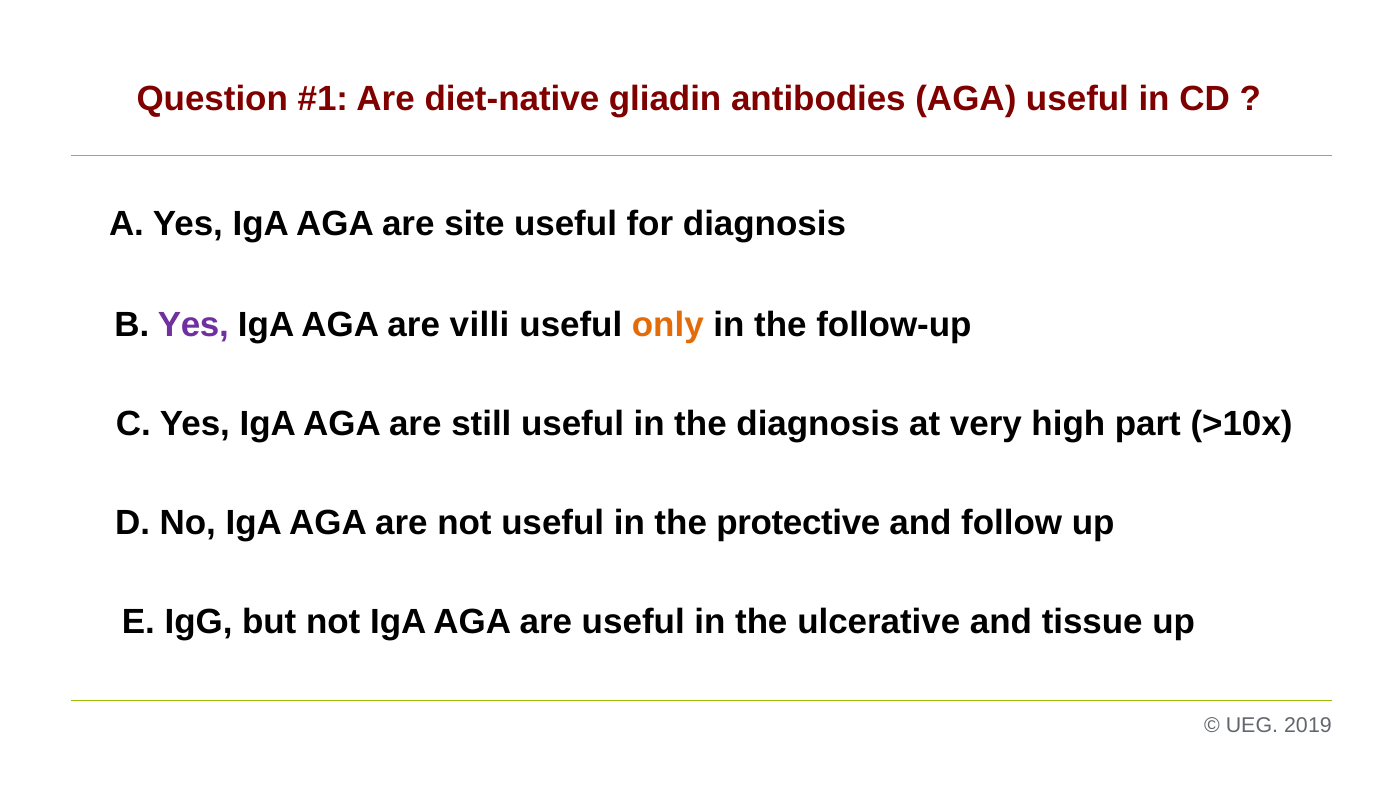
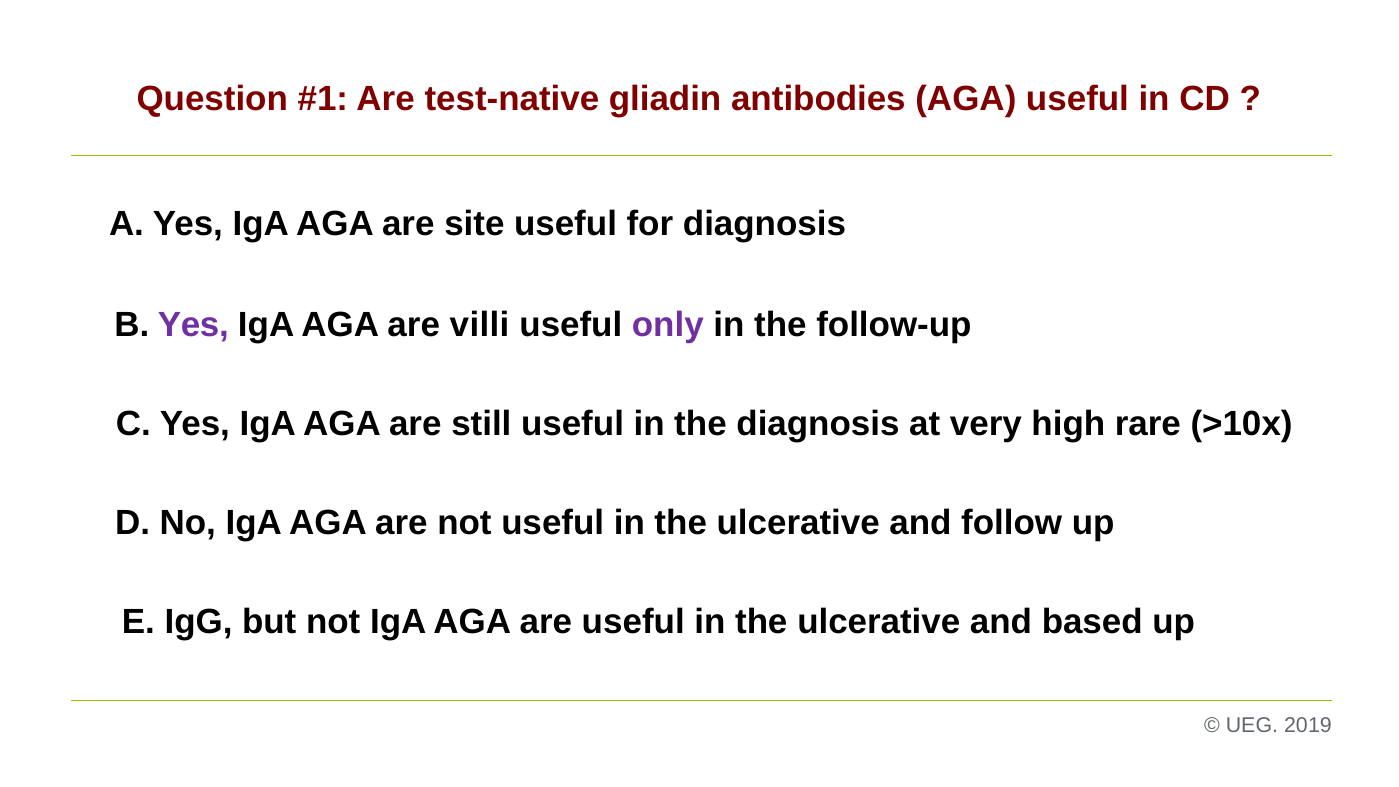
diet-native: diet-native -> test-native
only colour: orange -> purple
part: part -> rare
protective at (798, 523): protective -> ulcerative
tissue: tissue -> based
